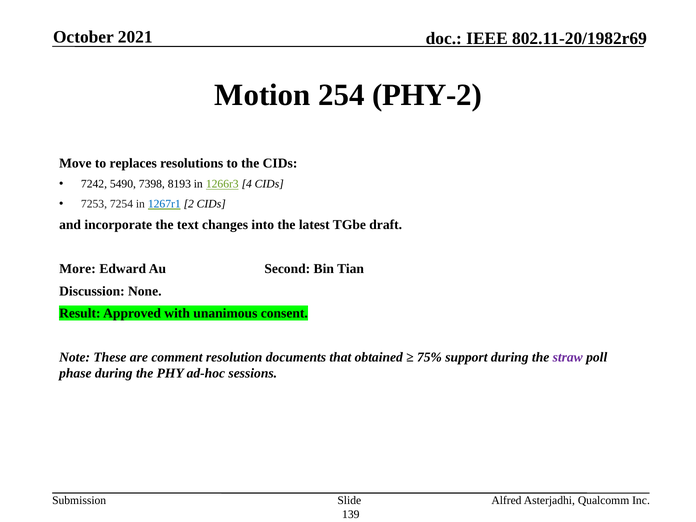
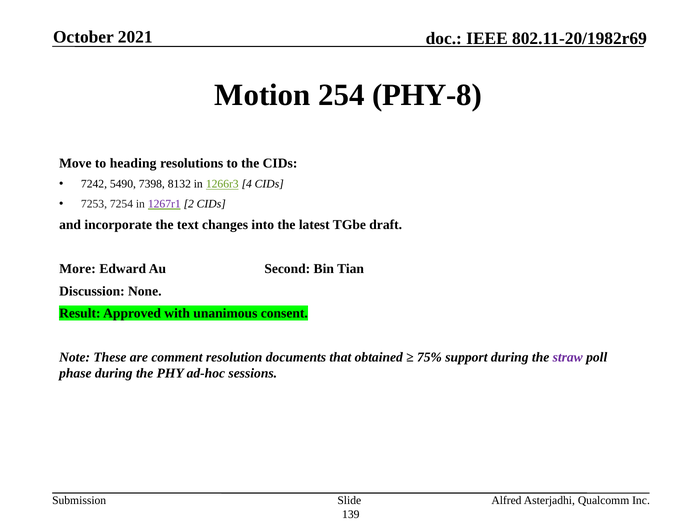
PHY-2: PHY-2 -> PHY-8
replaces: replaces -> heading
8193: 8193 -> 8132
1267r1 colour: blue -> purple
